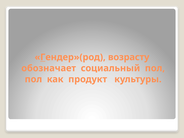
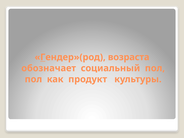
возрасту: возрасту -> возраста
